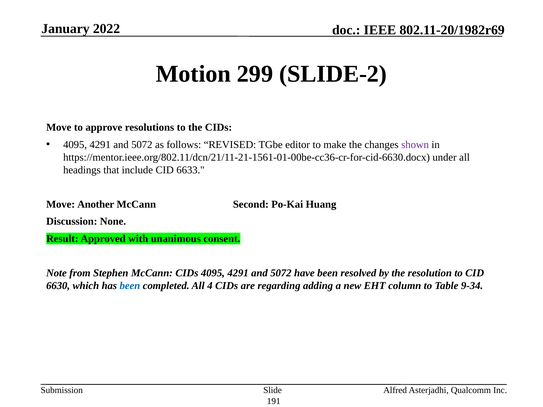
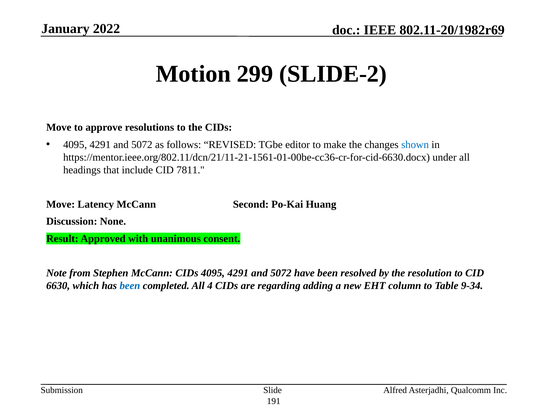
shown colour: purple -> blue
6633: 6633 -> 7811
Another: Another -> Latency
